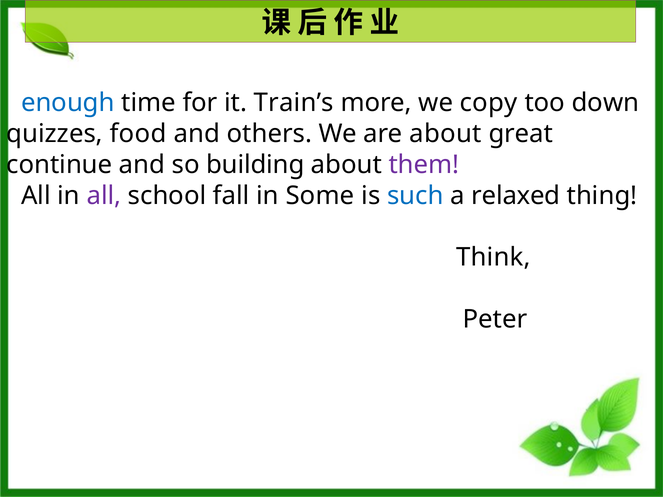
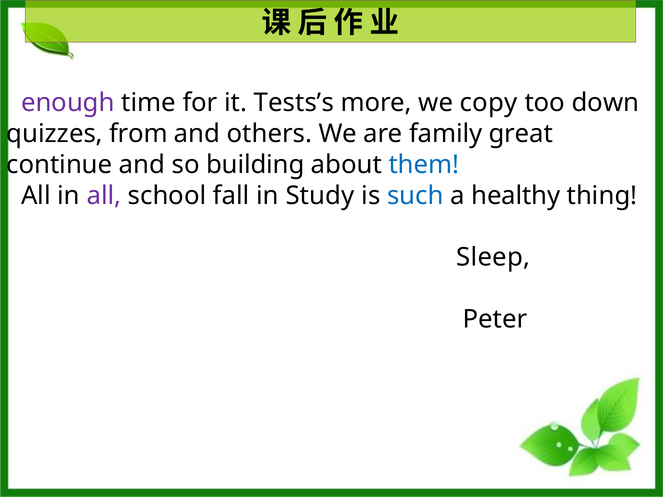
enough colour: blue -> purple
Train’s: Train’s -> Tests’s
food: food -> from
are about: about -> family
them colour: purple -> blue
Some: Some -> Study
relaxed: relaxed -> healthy
Think: Think -> Sleep
